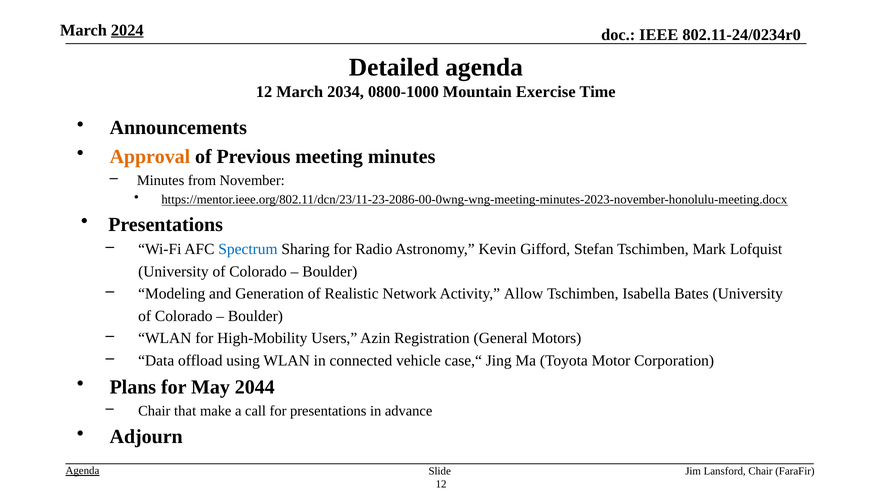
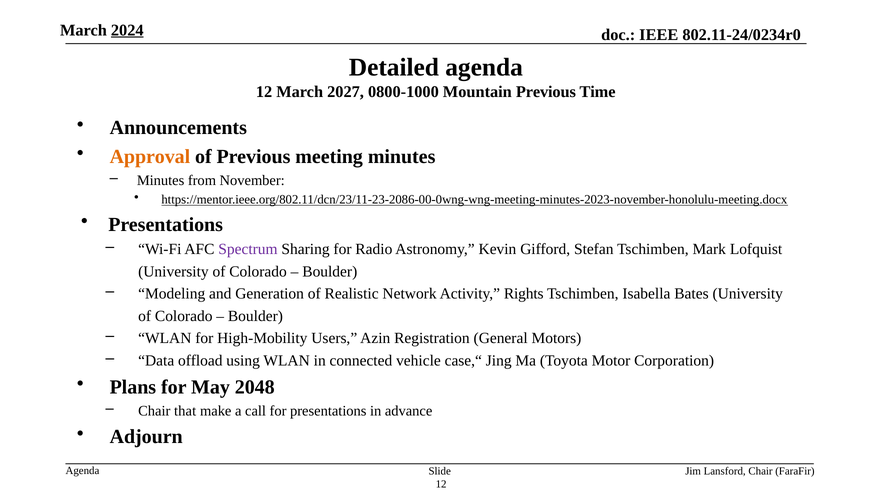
2034: 2034 -> 2027
Mountain Exercise: Exercise -> Previous
Spectrum colour: blue -> purple
Allow: Allow -> Rights
2044: 2044 -> 2048
Agenda at (82, 470) underline: present -> none
